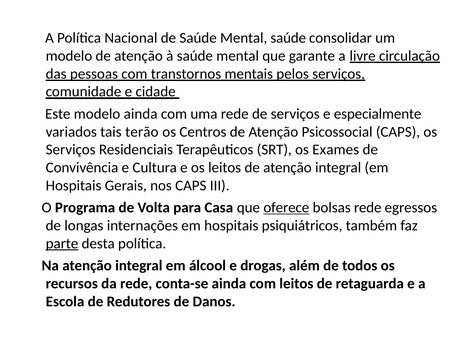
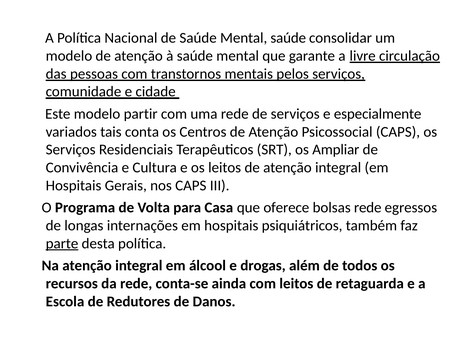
modelo ainda: ainda -> partir
terão: terão -> conta
Exames: Exames -> Ampliar
oferece underline: present -> none
